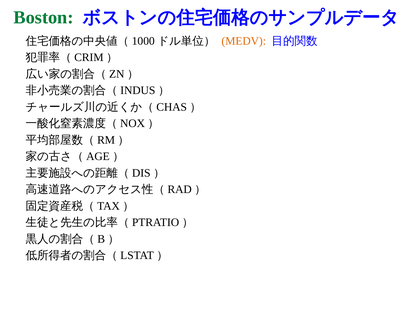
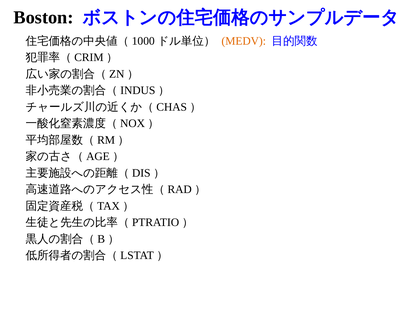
Boston colour: green -> black
